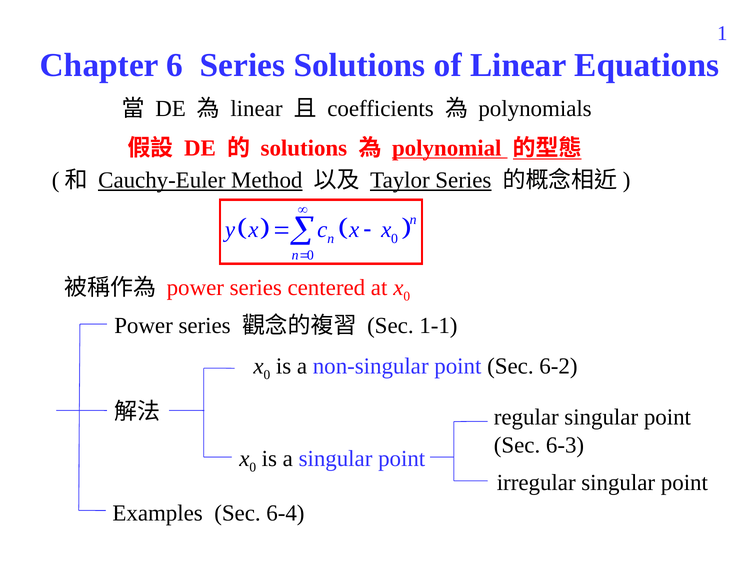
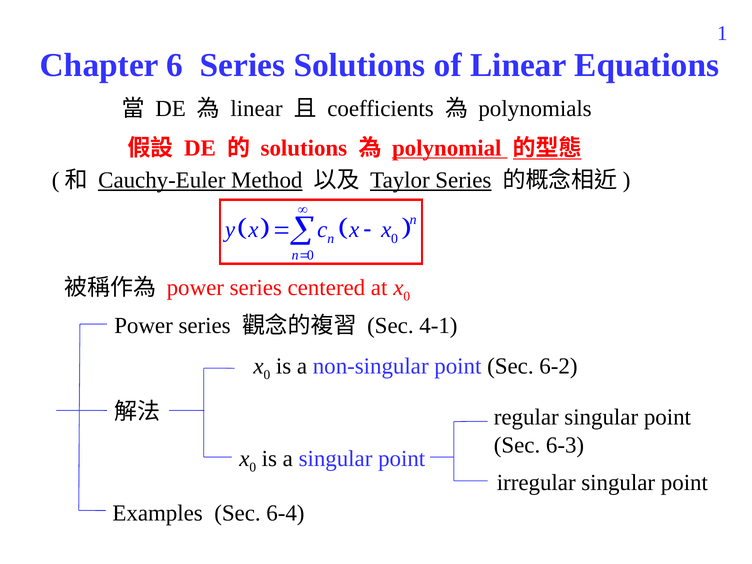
1-1: 1-1 -> 4-1
